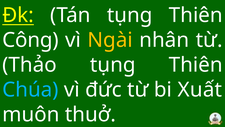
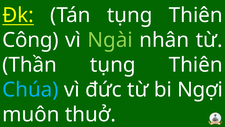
Ngài colour: yellow -> light green
Thảo: Thảo -> Thần
Xuất: Xuất -> Ngợi
